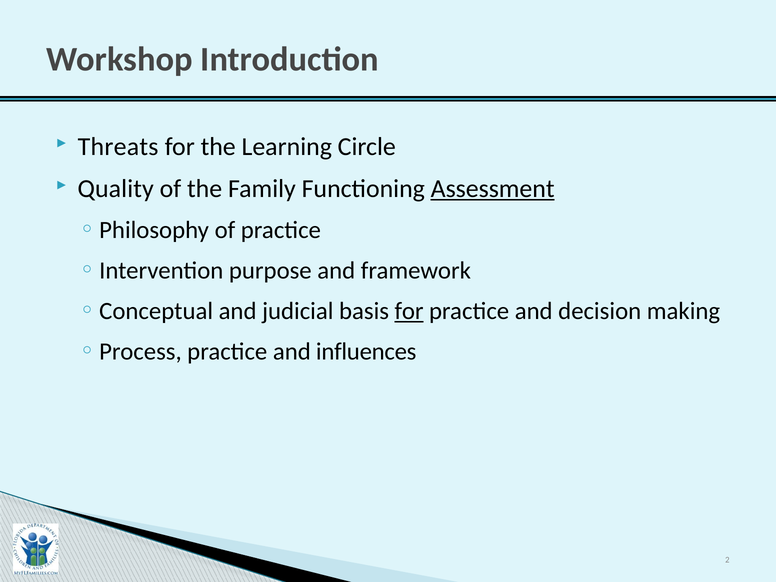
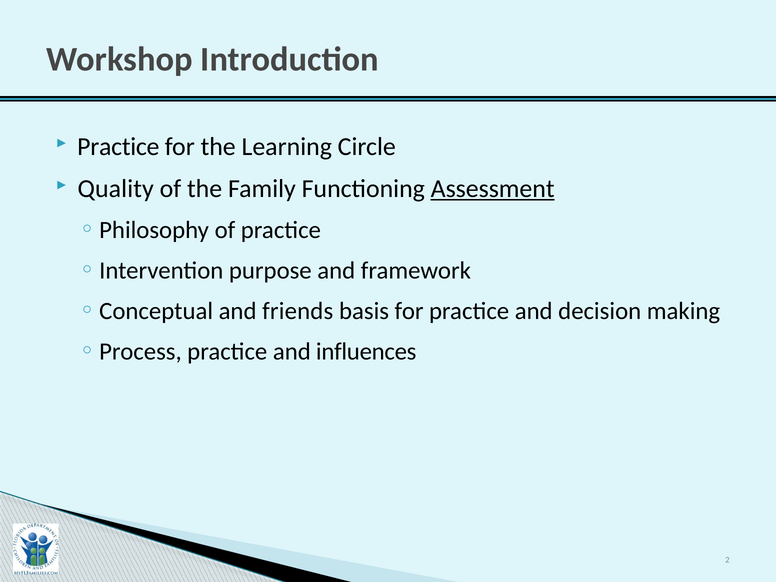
Threats at (118, 147): Threats -> Practice
judicial: judicial -> friends
for at (409, 311) underline: present -> none
